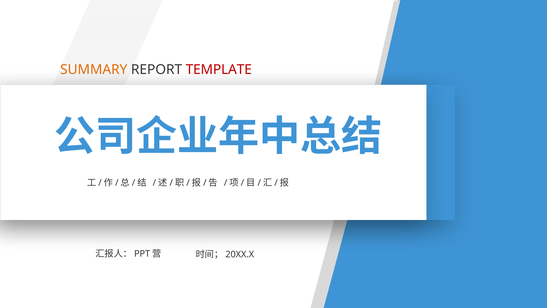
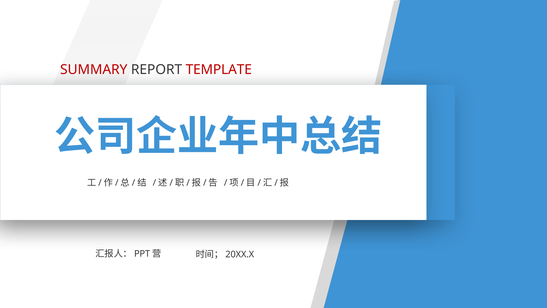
SUMMARY colour: orange -> red
